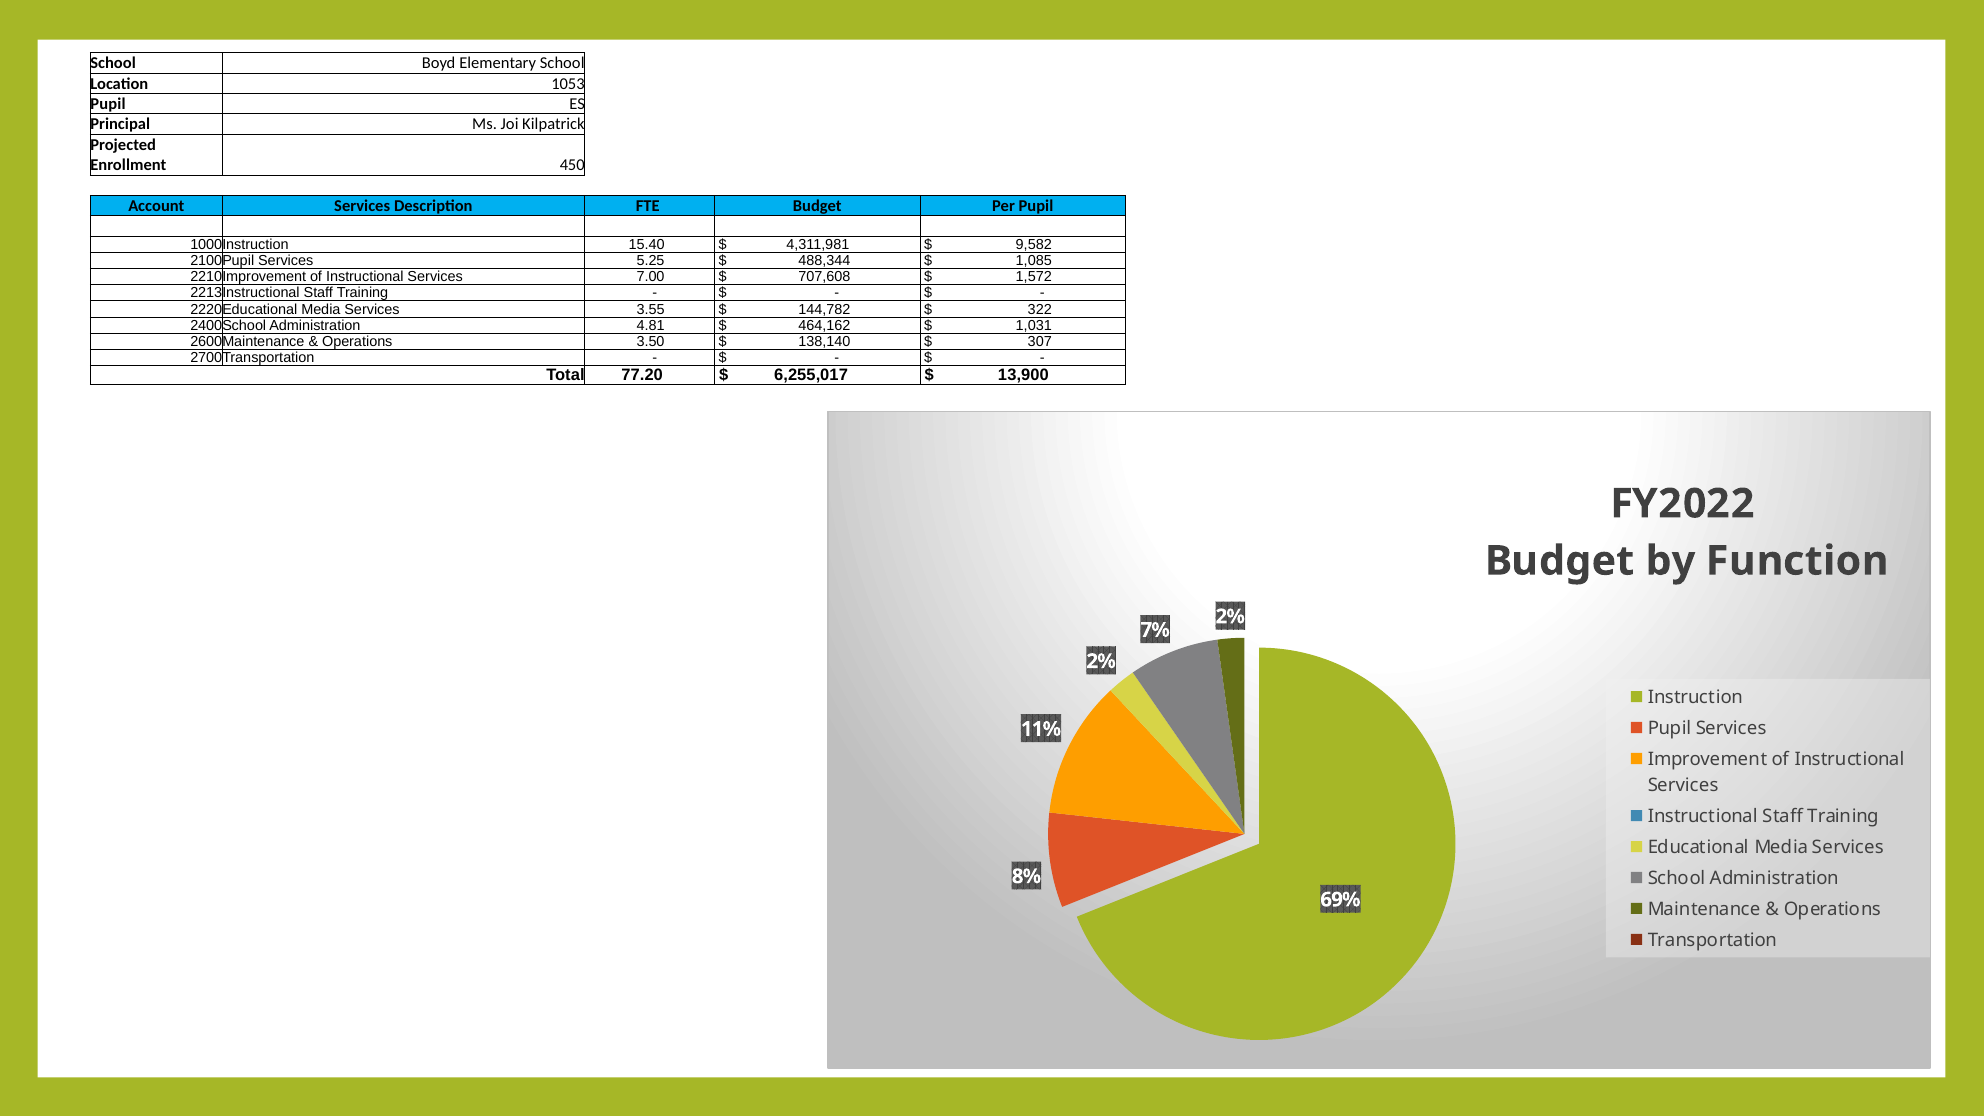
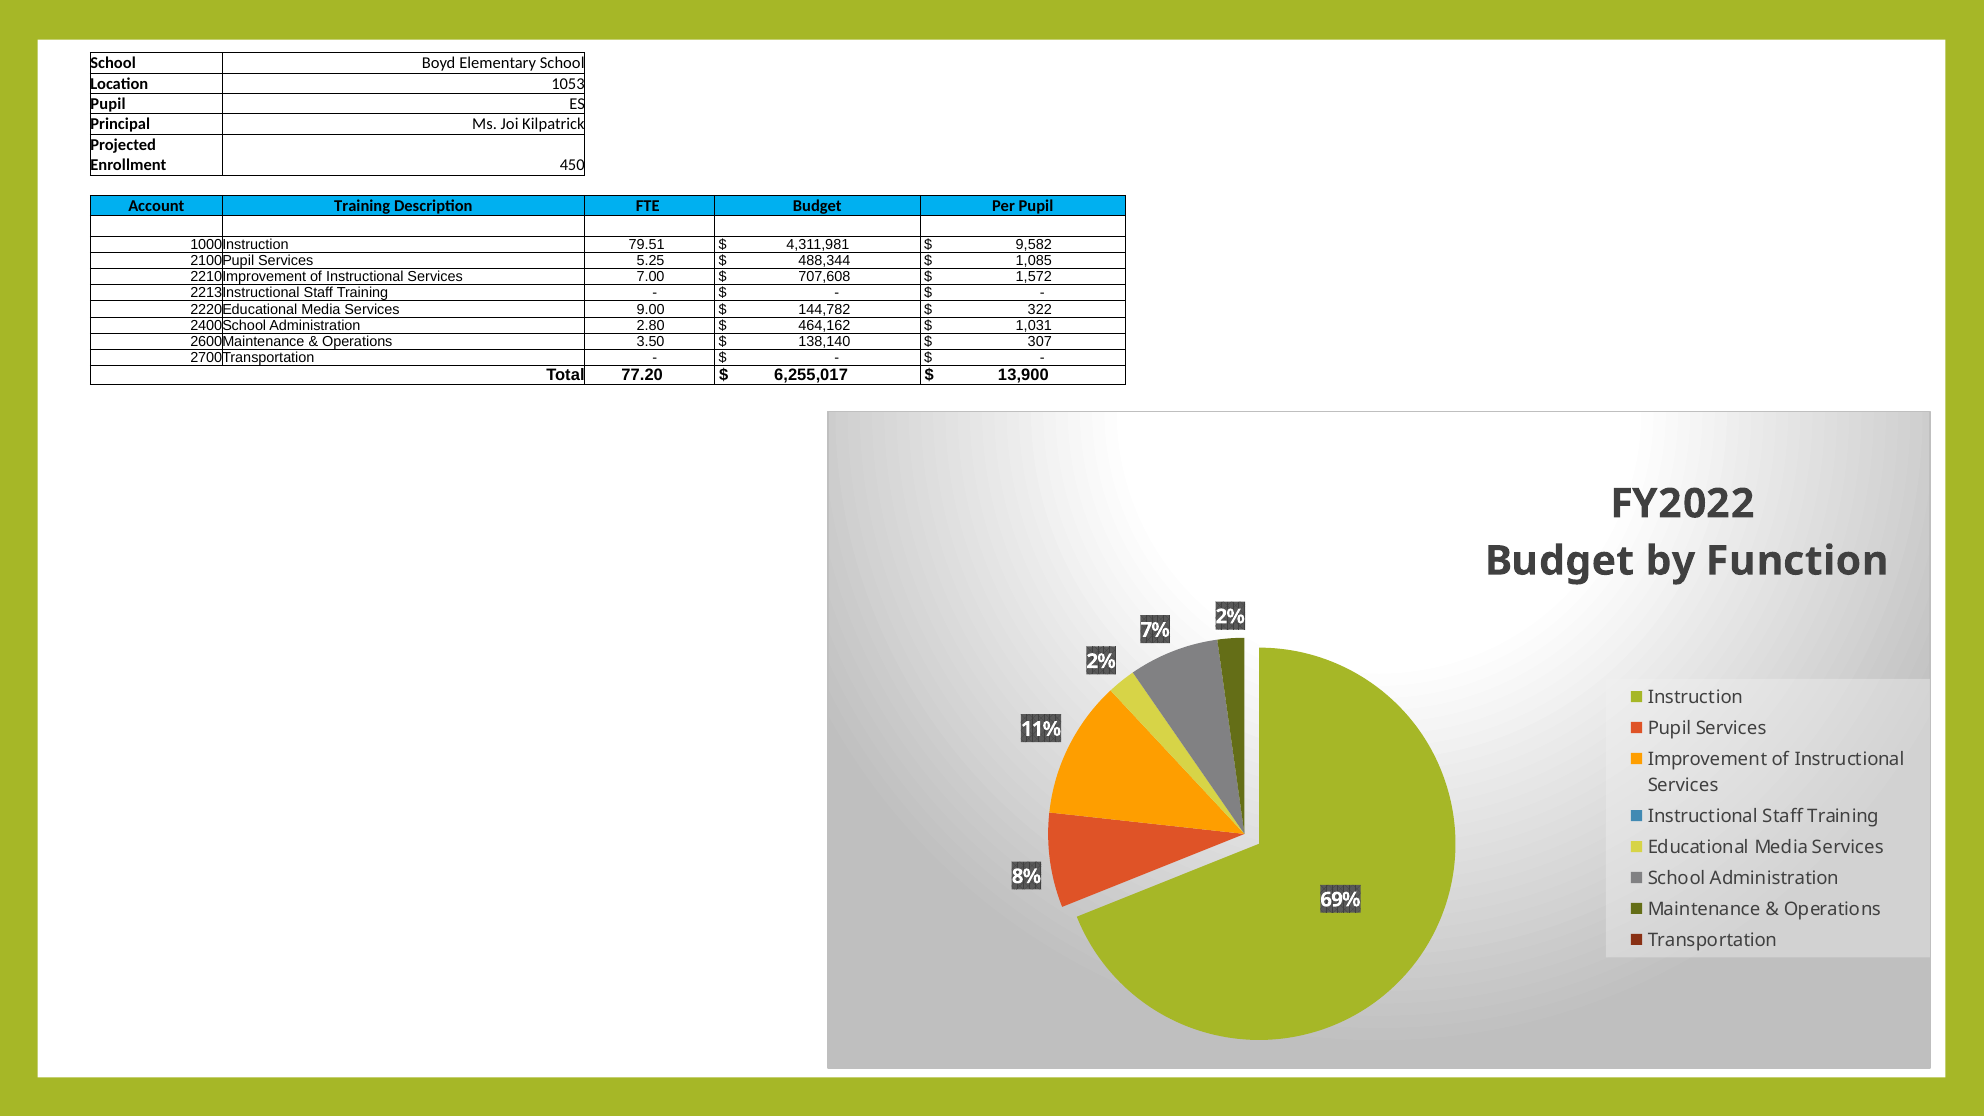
Account Services: Services -> Training
15.40: 15.40 -> 79.51
3.55: 3.55 -> 9.00
4.81: 4.81 -> 2.80
